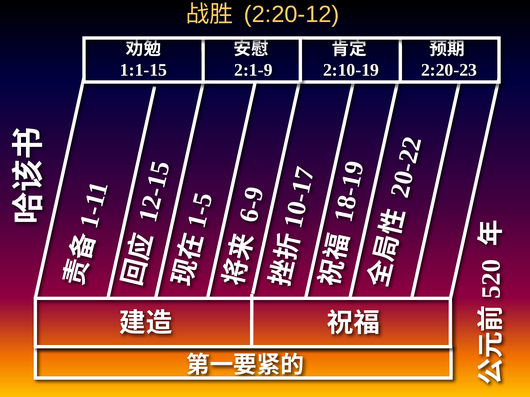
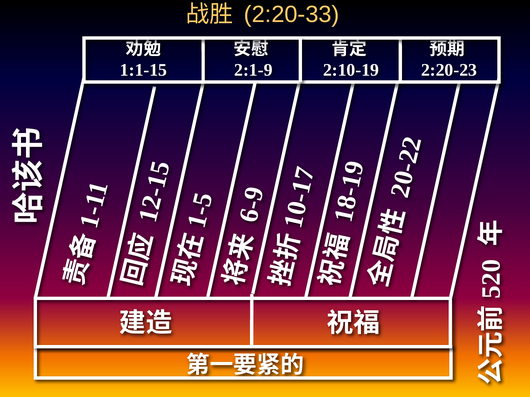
2:20-12: 2:20-12 -> 2:20-33
